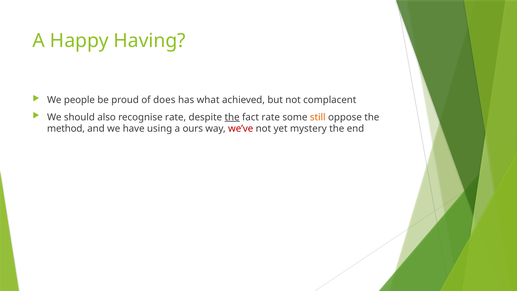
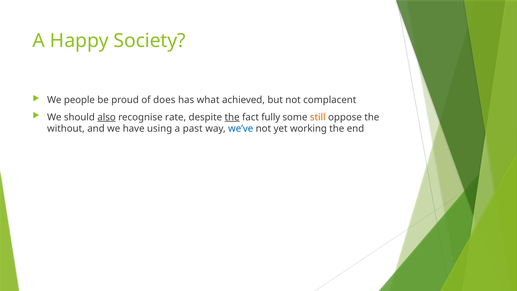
Having: Having -> Society
also underline: none -> present
fact rate: rate -> fully
method: method -> without
ours: ours -> past
we’ve colour: red -> blue
mystery: mystery -> working
